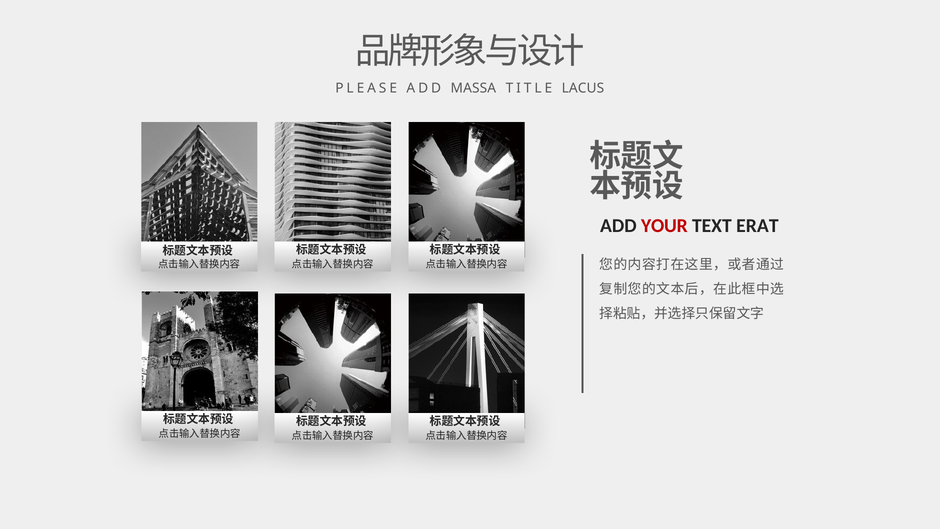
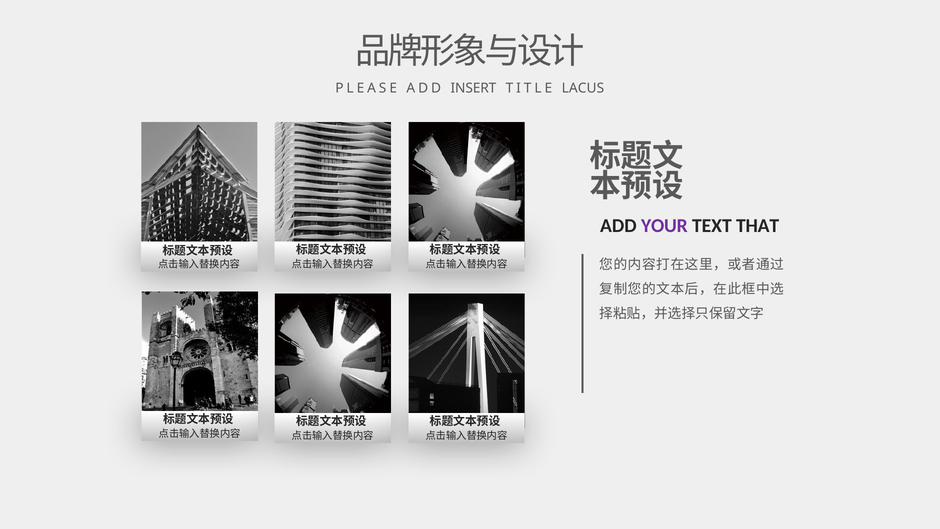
MASSA: MASSA -> INSERT
YOUR colour: red -> purple
ERAT: ERAT -> THAT
